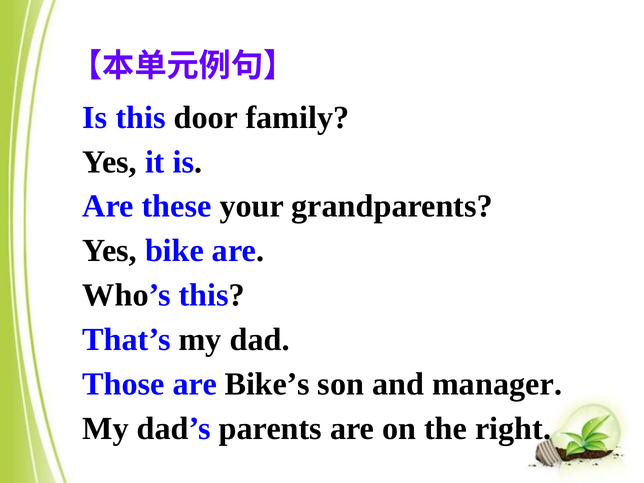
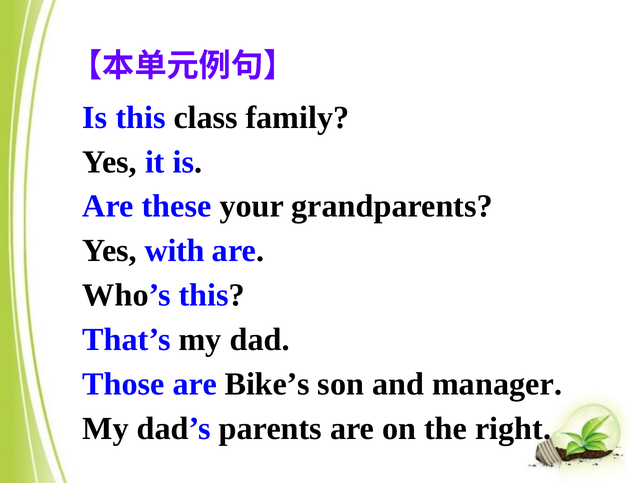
door: door -> class
bike: bike -> with
